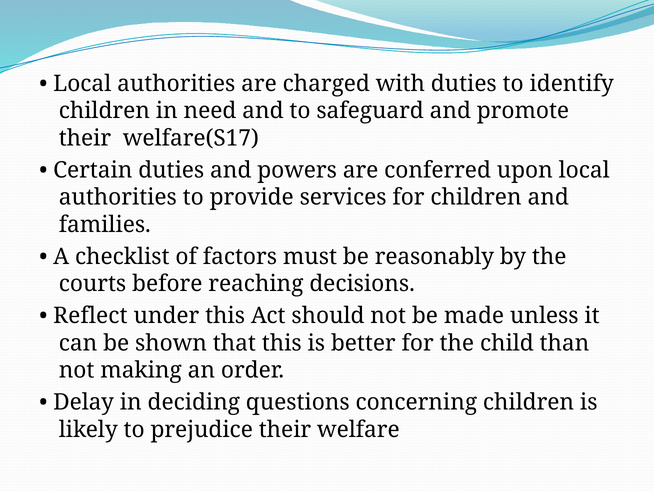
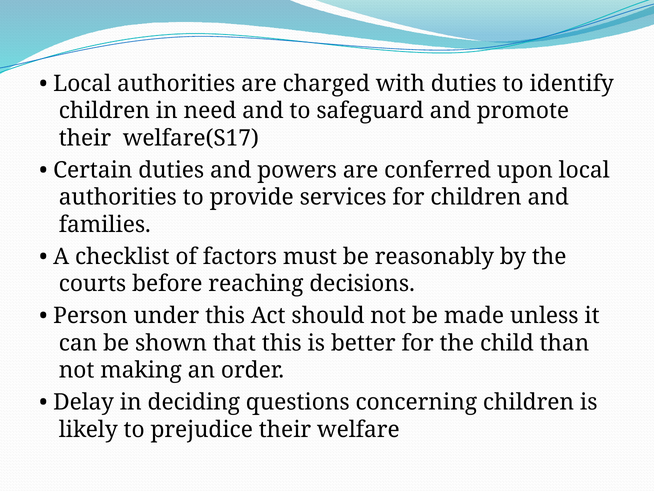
Reflect: Reflect -> Person
